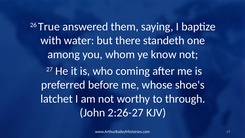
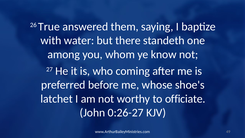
through: through -> officiate
2:26-27: 2:26-27 -> 0:26-27
